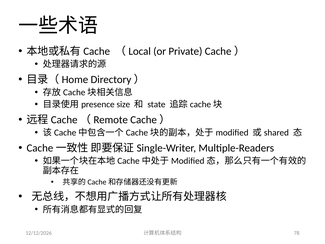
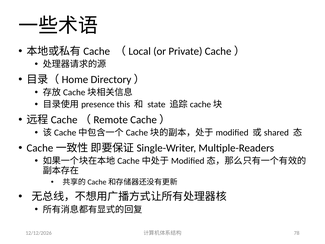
size: size -> this
